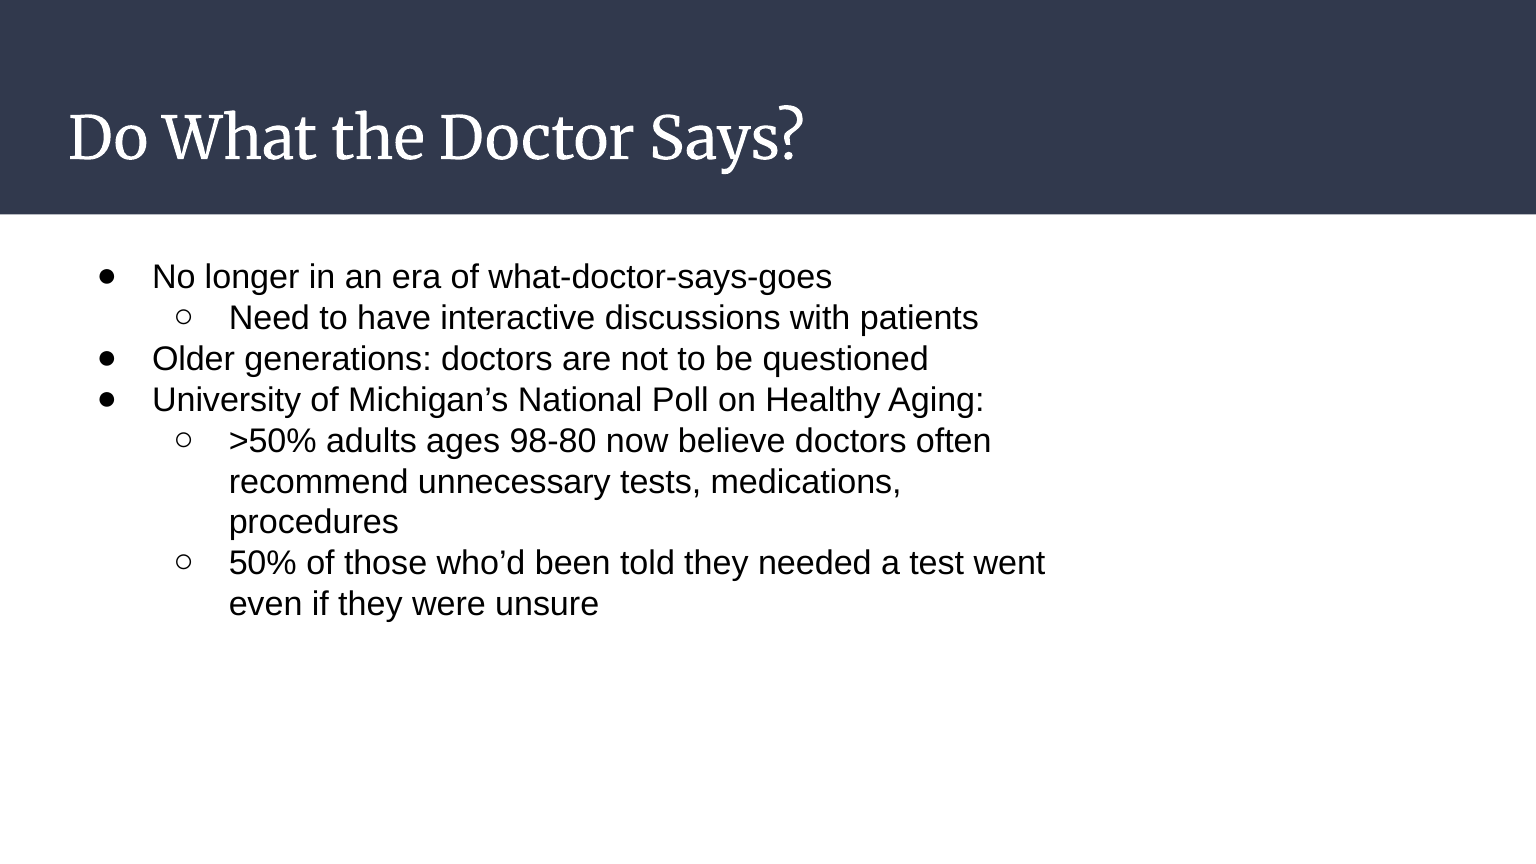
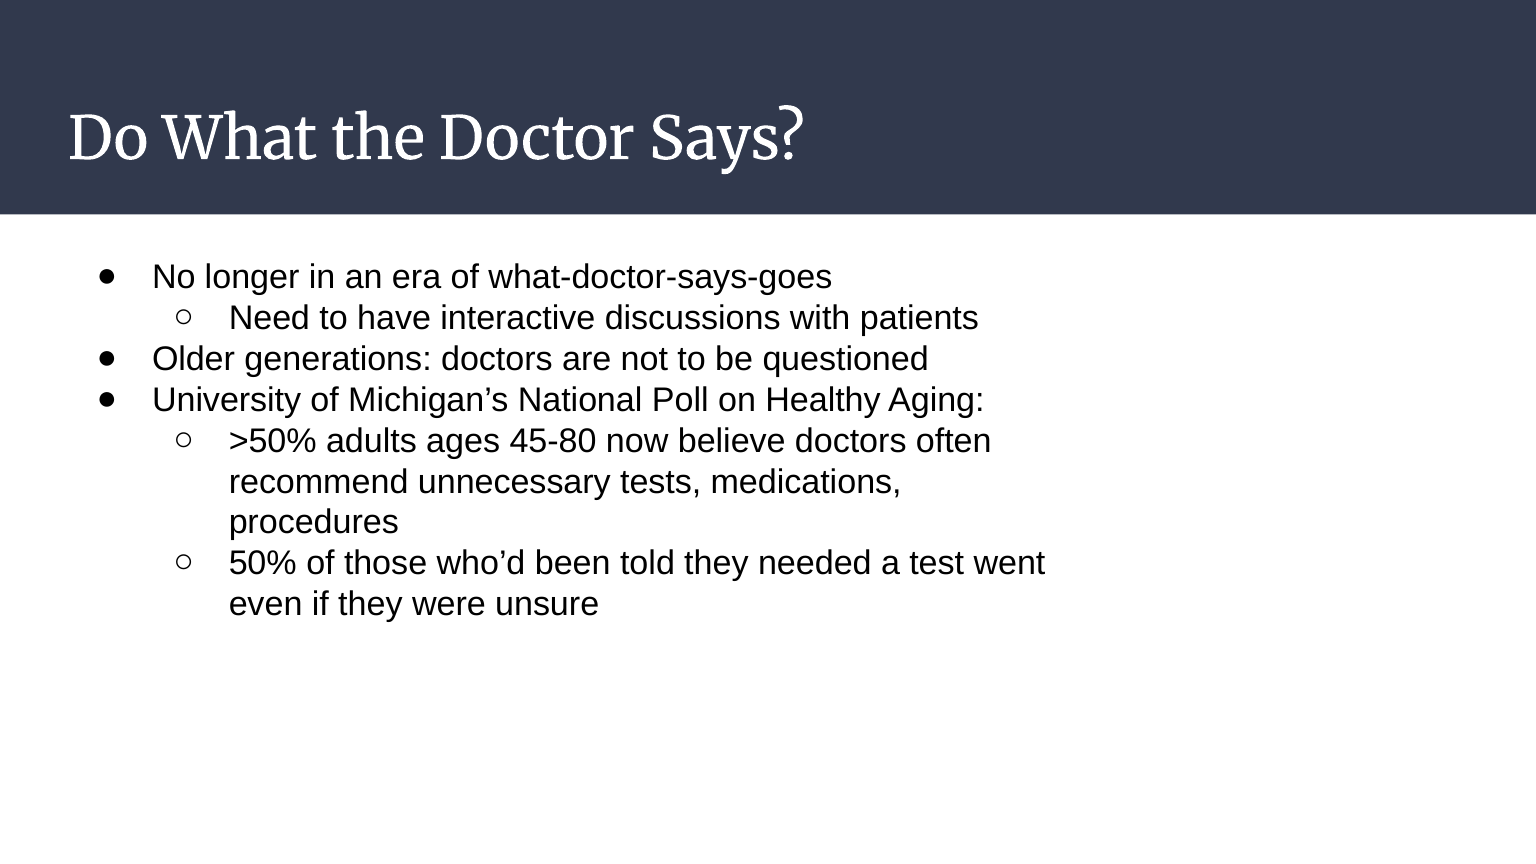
98-80: 98-80 -> 45-80
